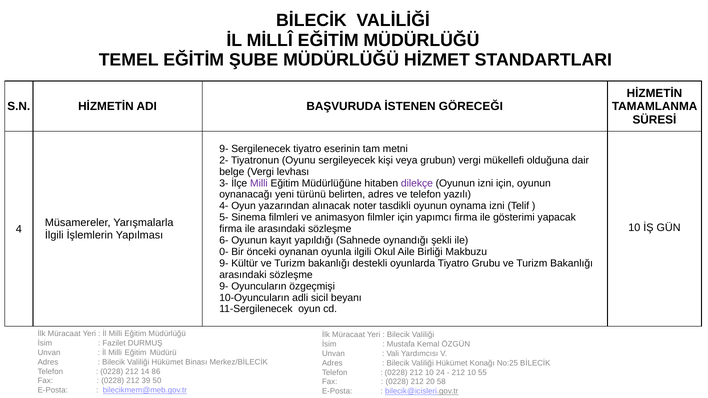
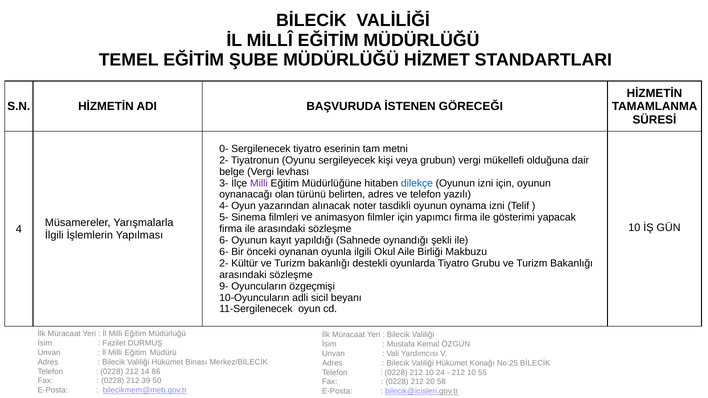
9- at (224, 149): 9- -> 0-
dilekçe colour: purple -> blue
yeni: yeni -> olan
0- at (224, 252): 0- -> 6-
9- at (224, 263): 9- -> 2-
